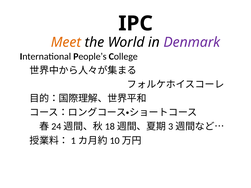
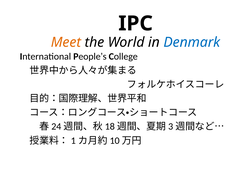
Denmark colour: purple -> blue
